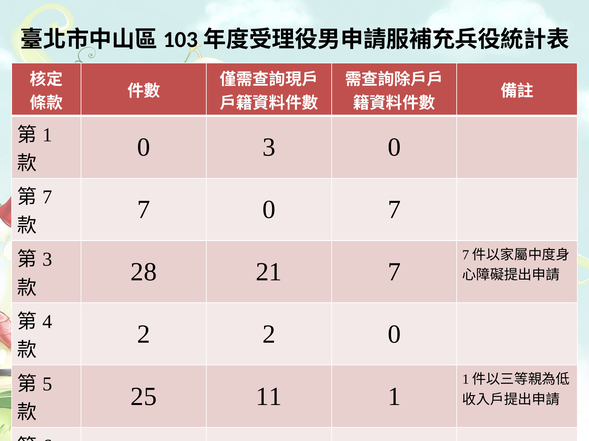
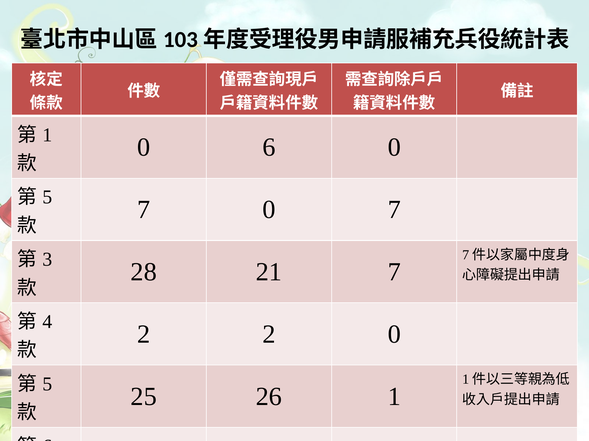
0 3: 3 -> 6
7 at (47, 198): 7 -> 5
11: 11 -> 26
